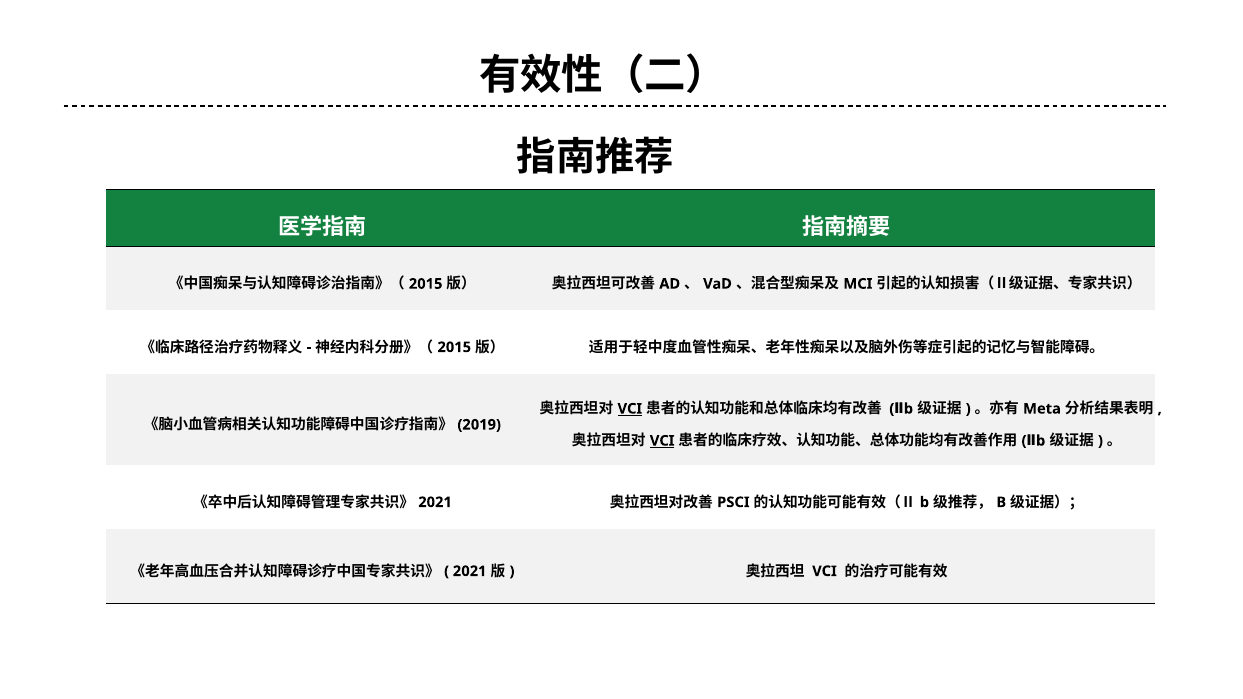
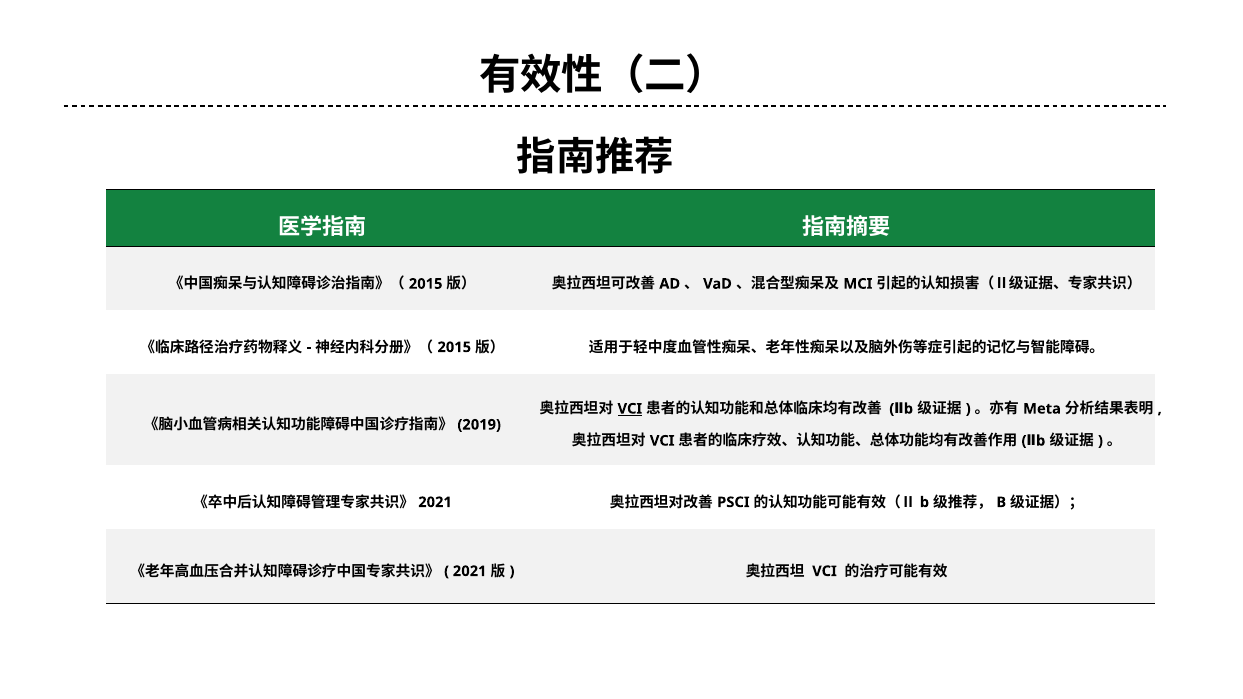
VCI at (662, 441) underline: present -> none
